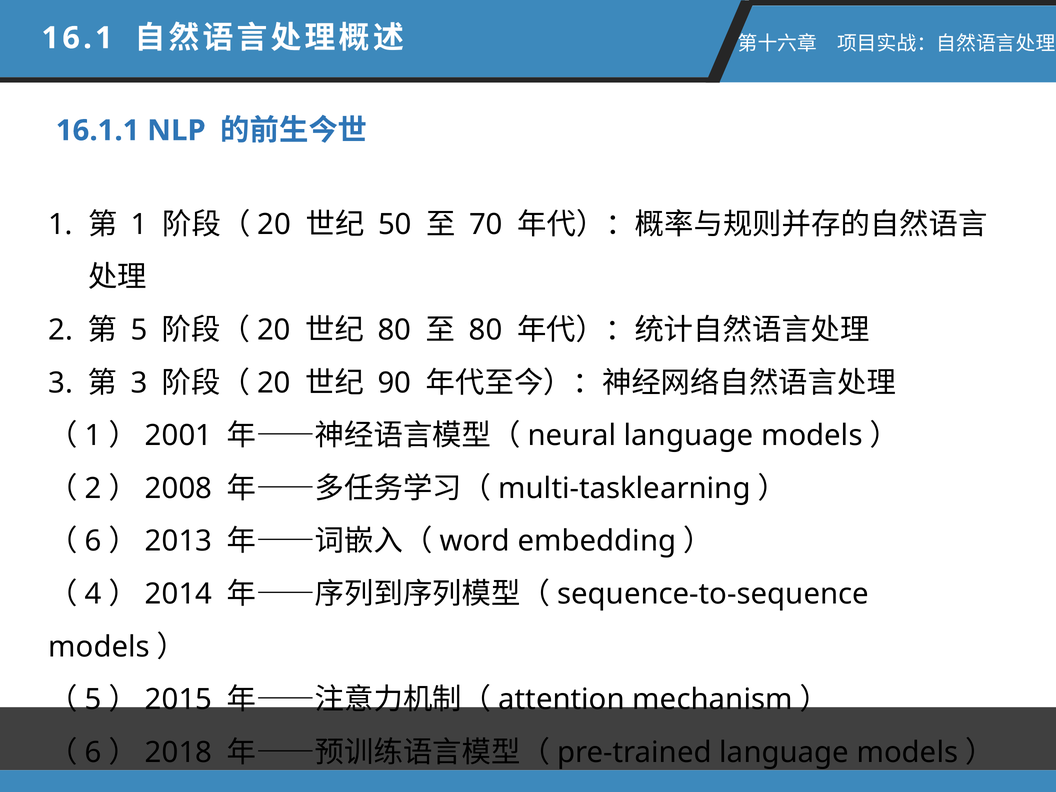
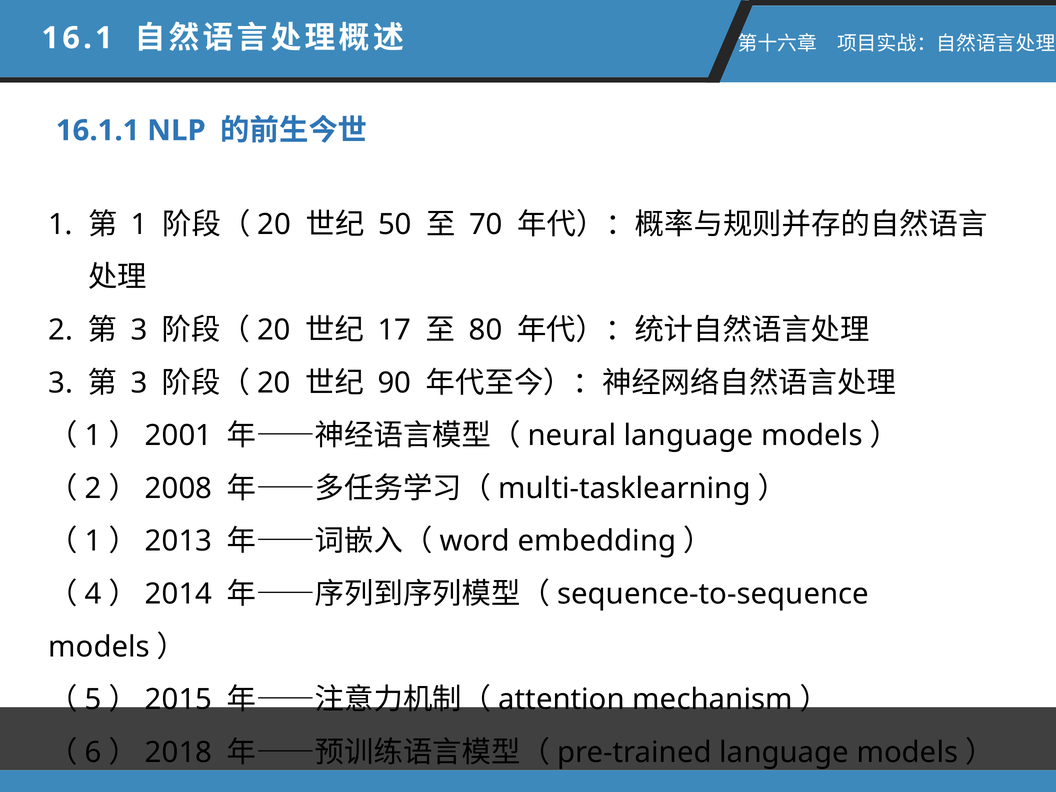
5 at (139, 330): 5 -> 3
80 at (394, 330): 80 -> 17
6 at (93, 541): 6 -> 1
